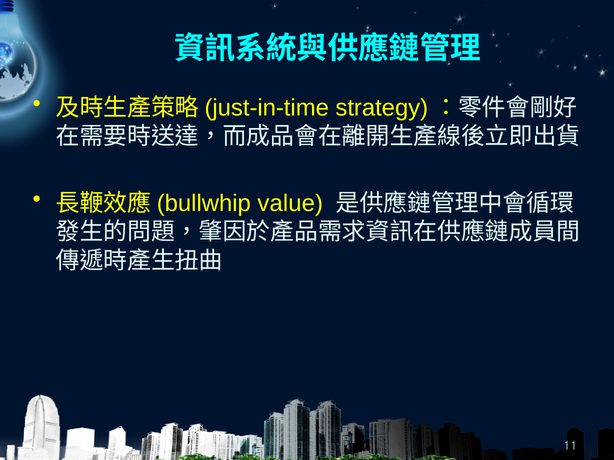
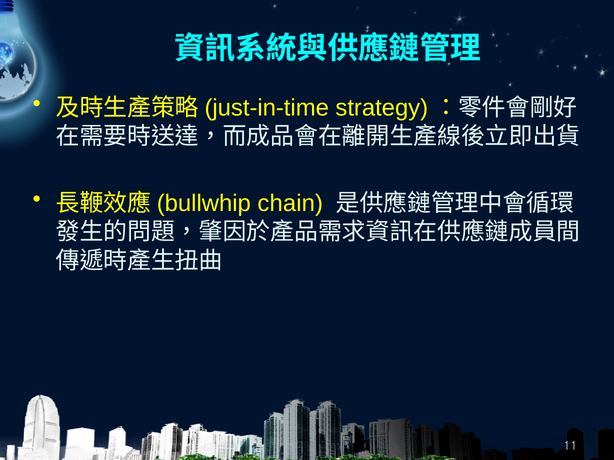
value: value -> chain
